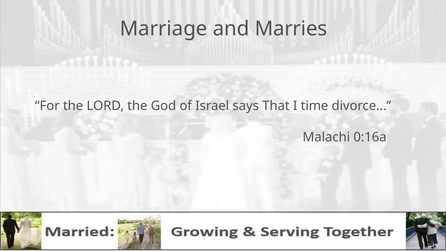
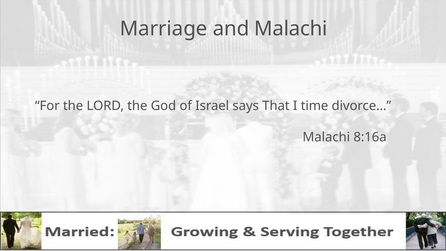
and Marries: Marries -> Malachi
0:16a: 0:16a -> 8:16a
